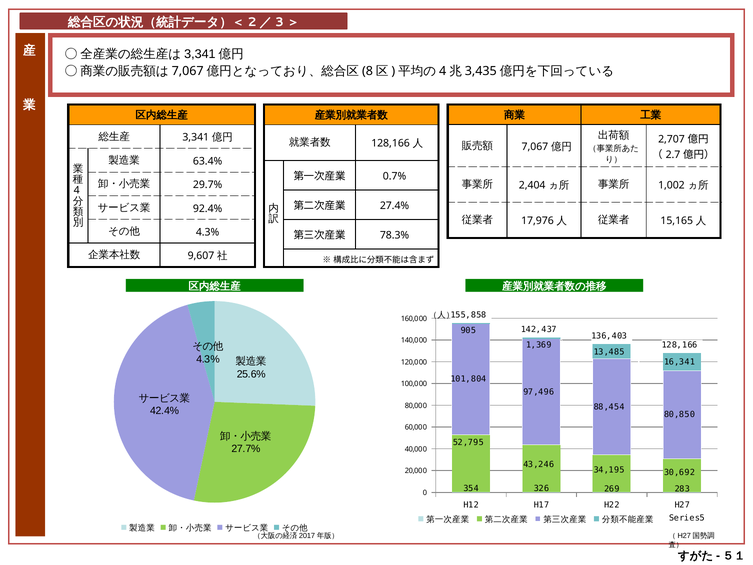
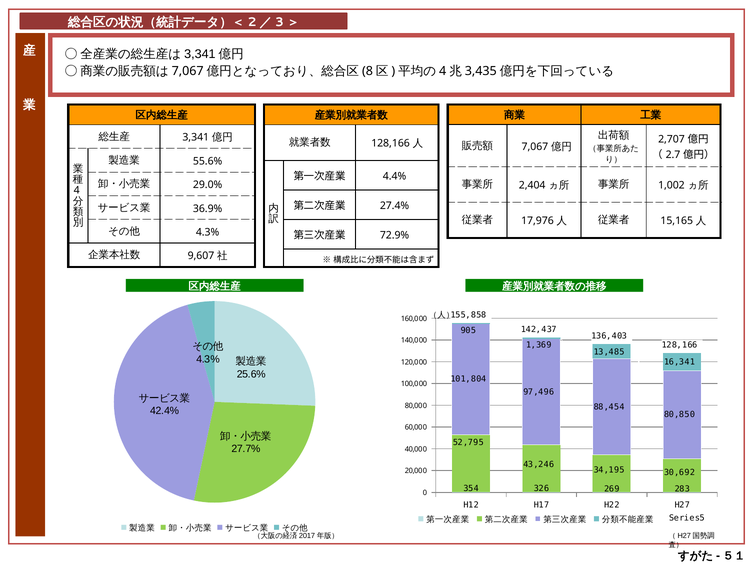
63.4%: 63.4% -> 55.6%
0.7%: 0.7% -> 4.4%
29.7%: 29.7% -> 29.0%
92.4%: 92.4% -> 36.9%
78.3%: 78.3% -> 72.9%
